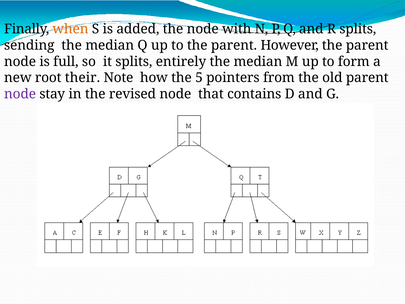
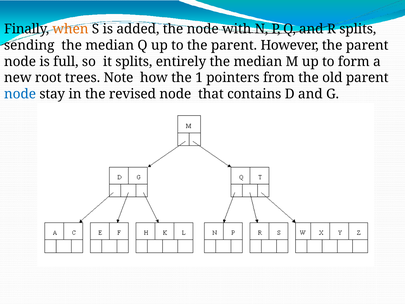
their: their -> trees
5: 5 -> 1
node at (20, 94) colour: purple -> blue
